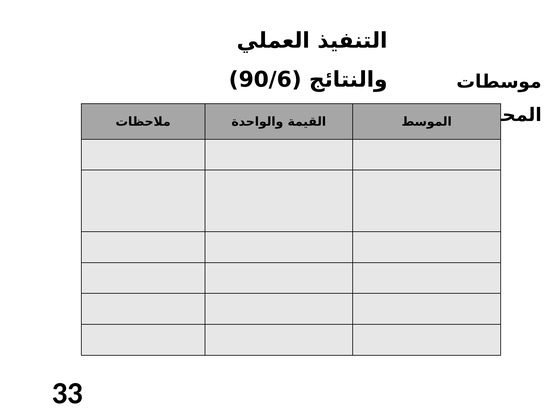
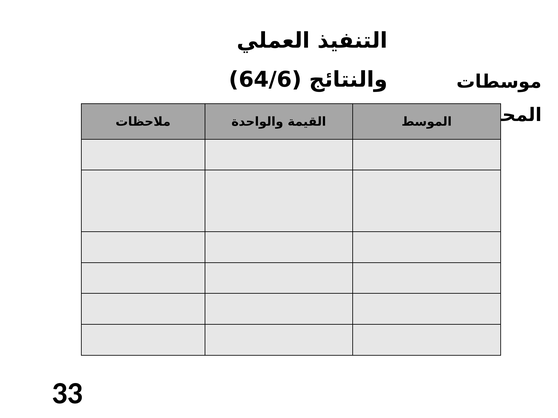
90/6: 90/6 -> 64/6
